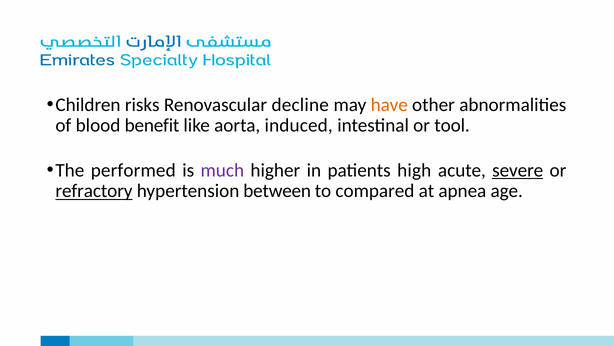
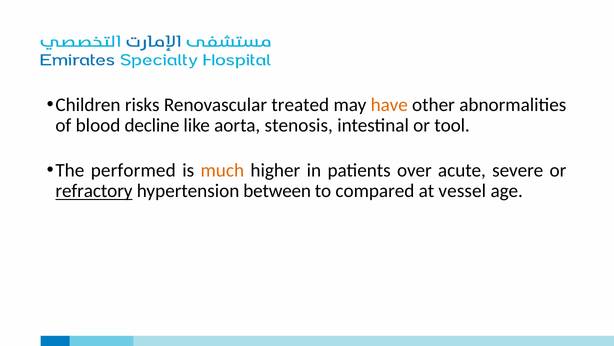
decline: decline -> treated
benefit: benefit -> decline
induced: induced -> stenosis
much colour: purple -> orange
high: high -> over
severe underline: present -> none
apnea: apnea -> vessel
